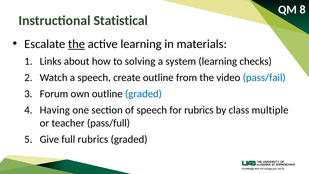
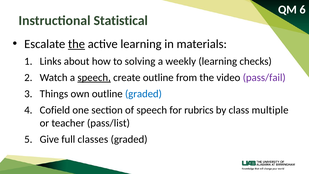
8: 8 -> 6
system: system -> weekly
speech at (94, 77) underline: none -> present
pass/fail colour: blue -> purple
Forum: Forum -> Things
Having: Having -> Cofield
pass/full: pass/full -> pass/list
full rubrics: rubrics -> classes
